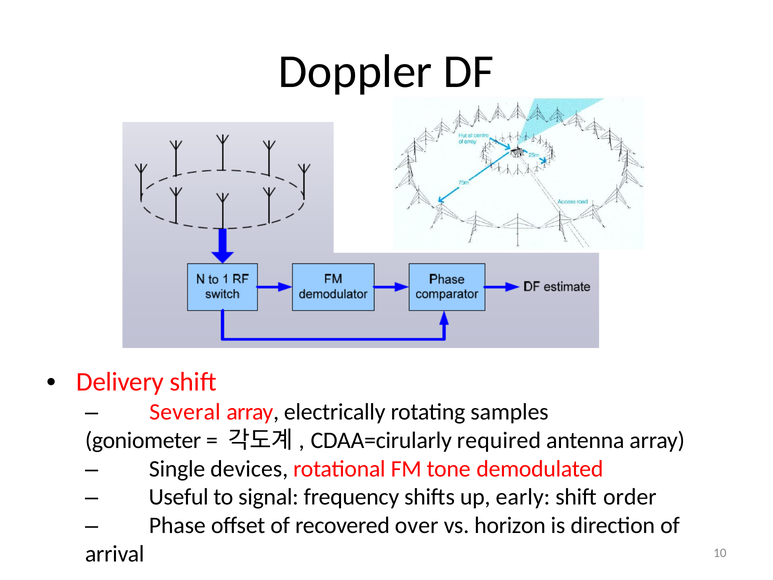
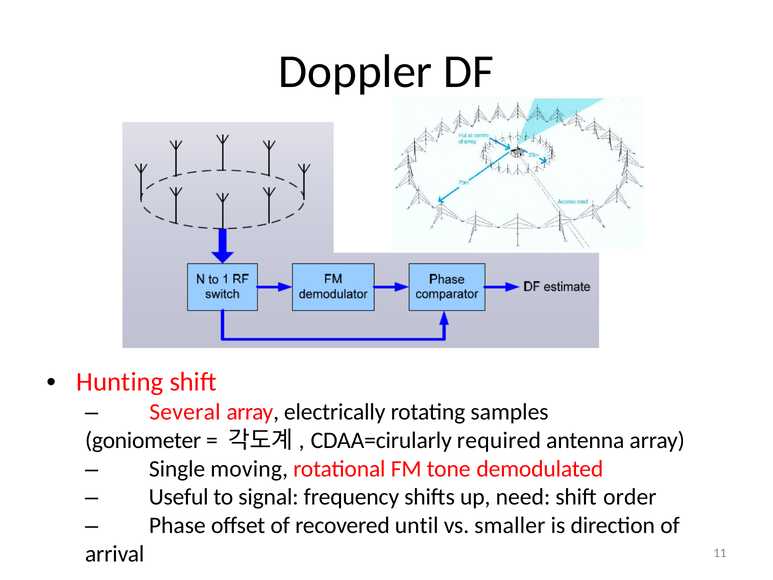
Delivery: Delivery -> Hunting
devices: devices -> moving
early: early -> need
over: over -> until
horizon: horizon -> smaller
10: 10 -> 11
